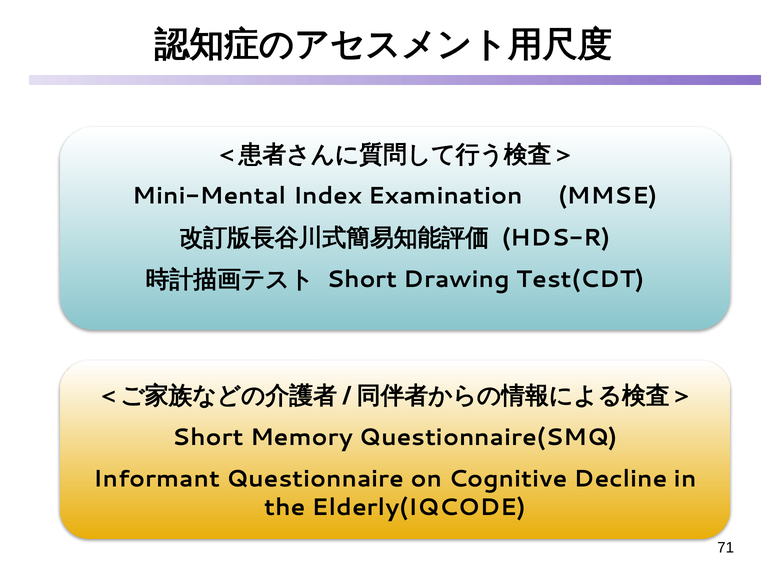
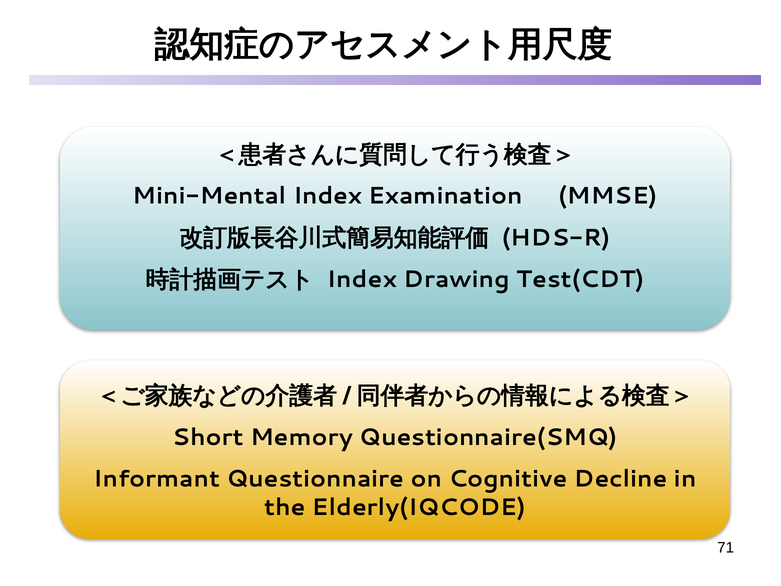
Short at (362, 279): Short -> Index
